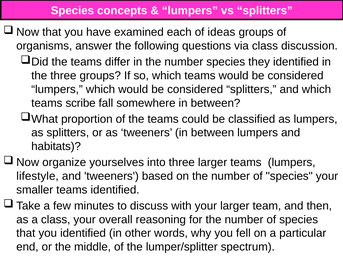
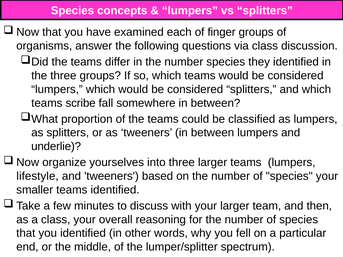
ideas: ideas -> finger
habitats: habitats -> underlie
